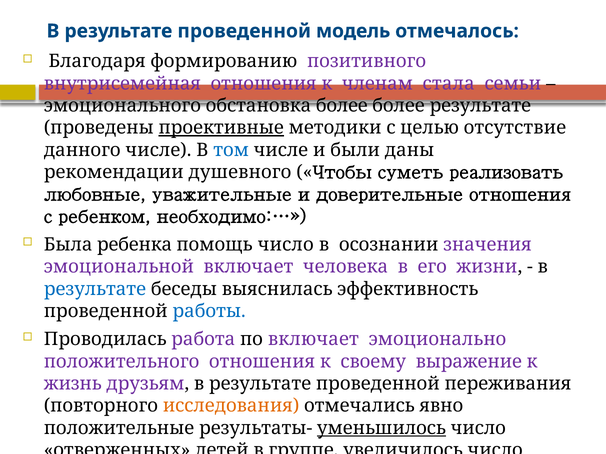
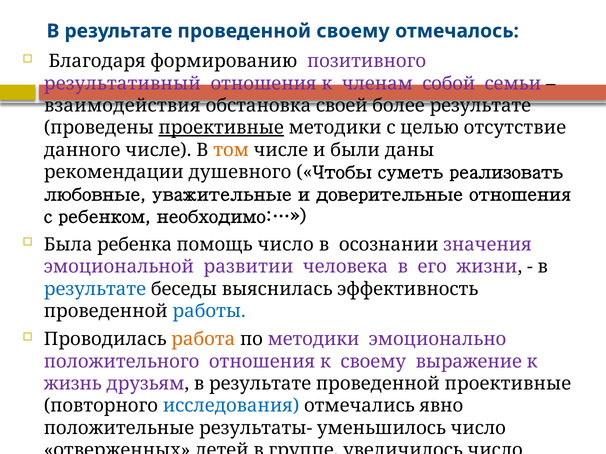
проведенной модель: модель -> своему
внутрисемейная: внутрисемейная -> результативный
стала: стала -> собой
эмоционального: эмоционального -> взаимодействия
обстановка более: более -> своей
том colour: blue -> orange
эмоциональной включает: включает -> развитии
работа colour: purple -> orange
по включает: включает -> методики
проведенной переживания: переживания -> проективные
исследования colour: orange -> blue
уменьшилось underline: present -> none
